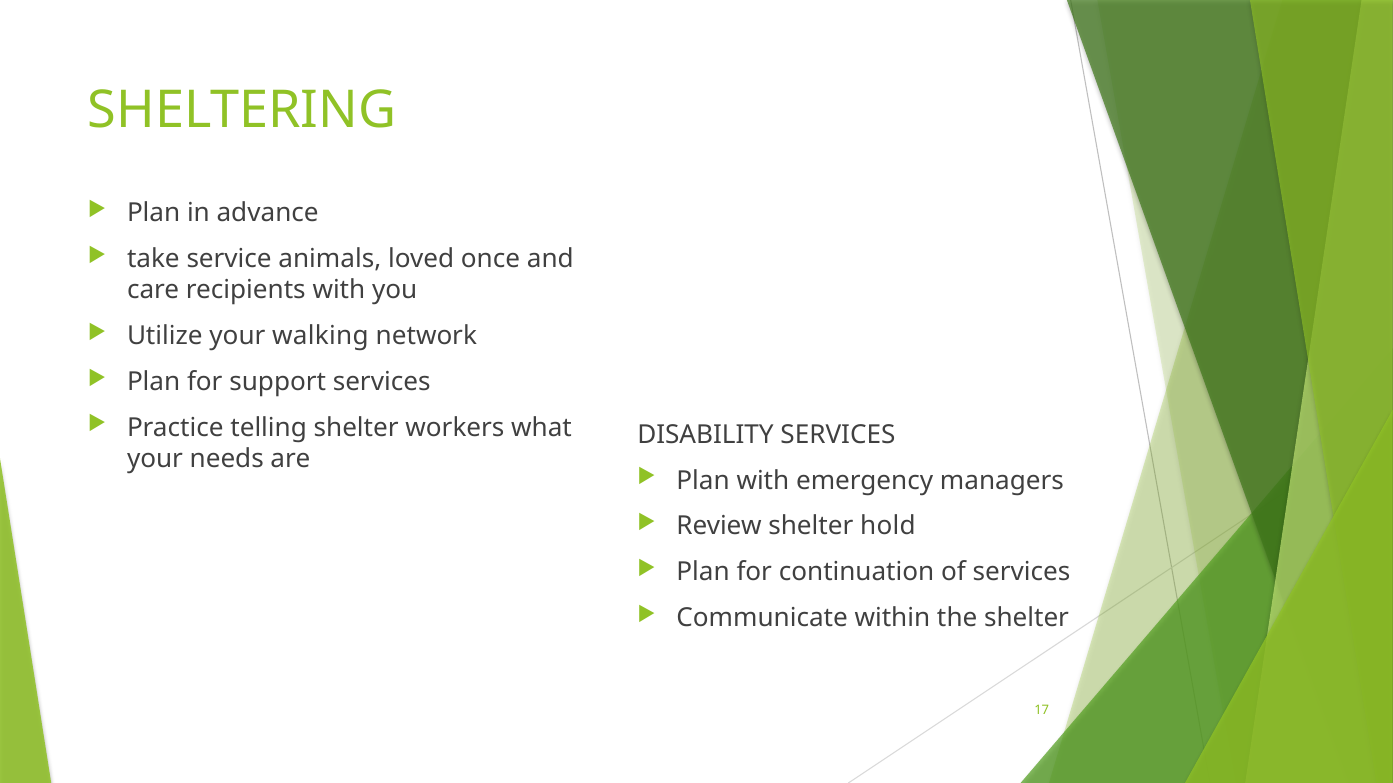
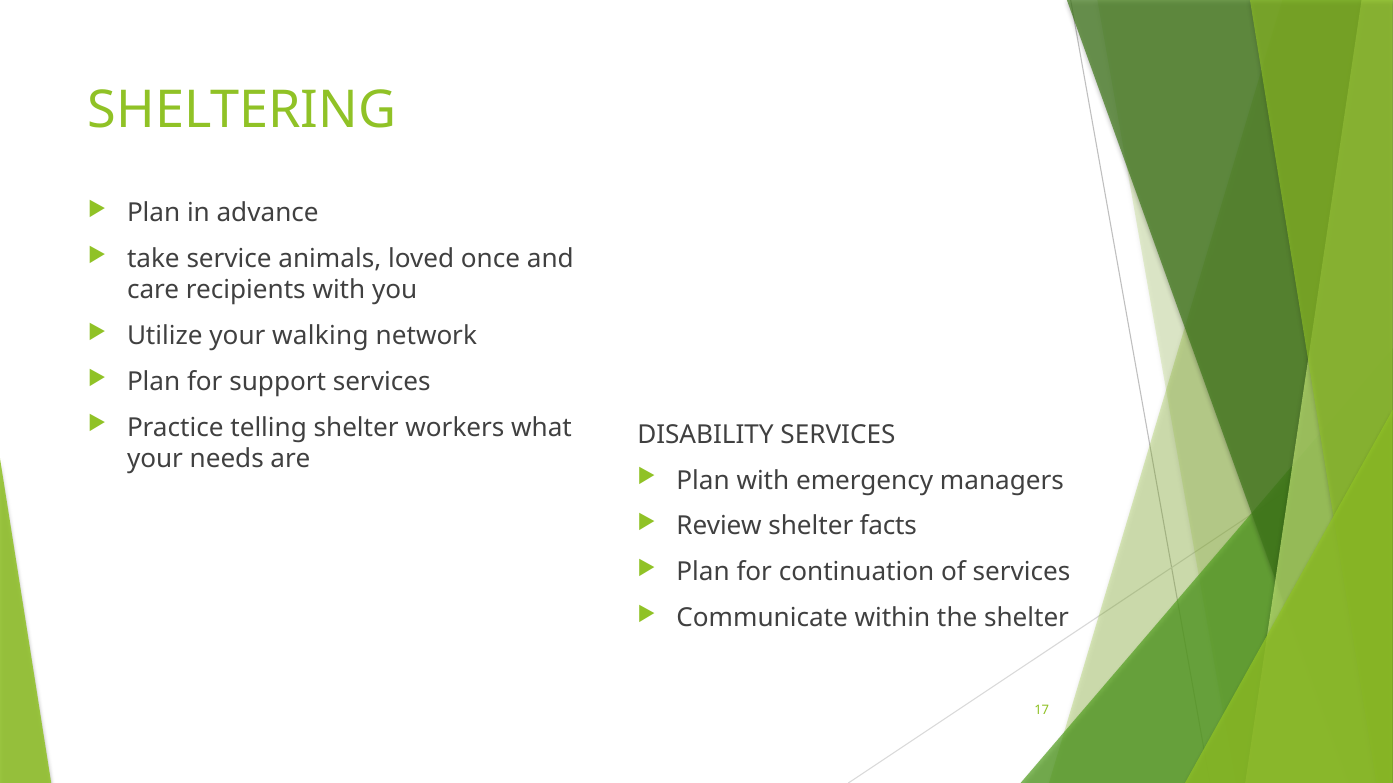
hold: hold -> facts
